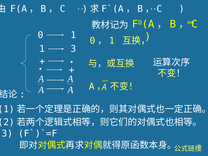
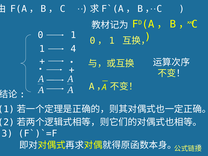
1 3: 3 -> 4
